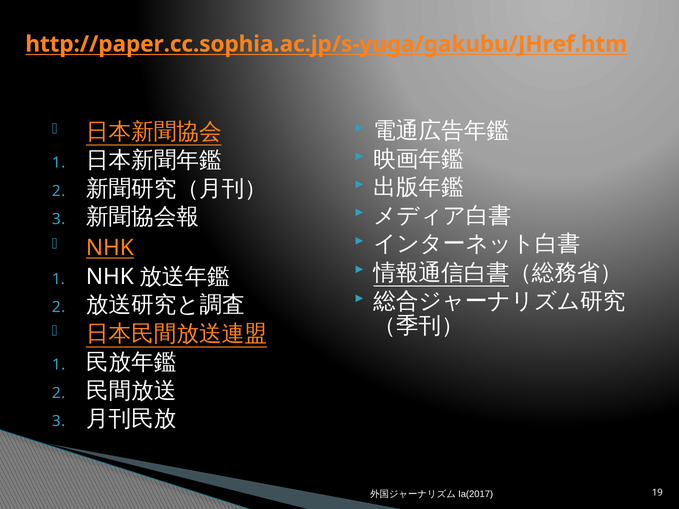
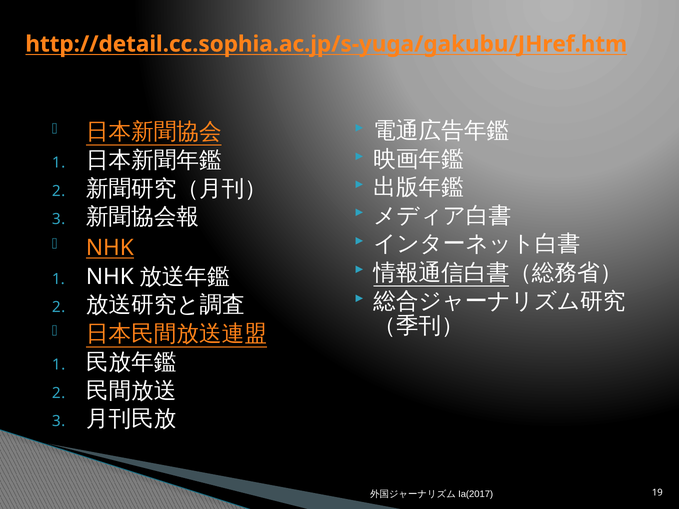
http://paper.cc.sophia.ac.jp/s-yuga/gakubu/JHref.htm: http://paper.cc.sophia.ac.jp/s-yuga/gakubu/JHref.htm -> http://detail.cc.sophia.ac.jp/s-yuga/gakubu/JHref.htm
